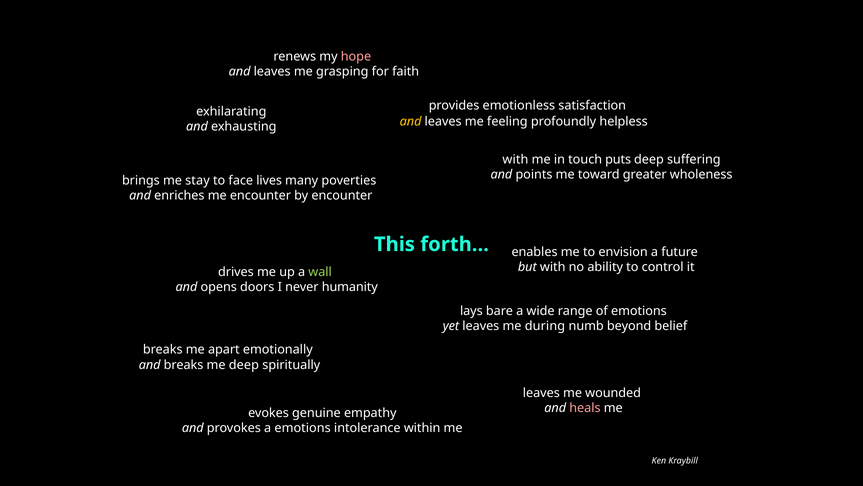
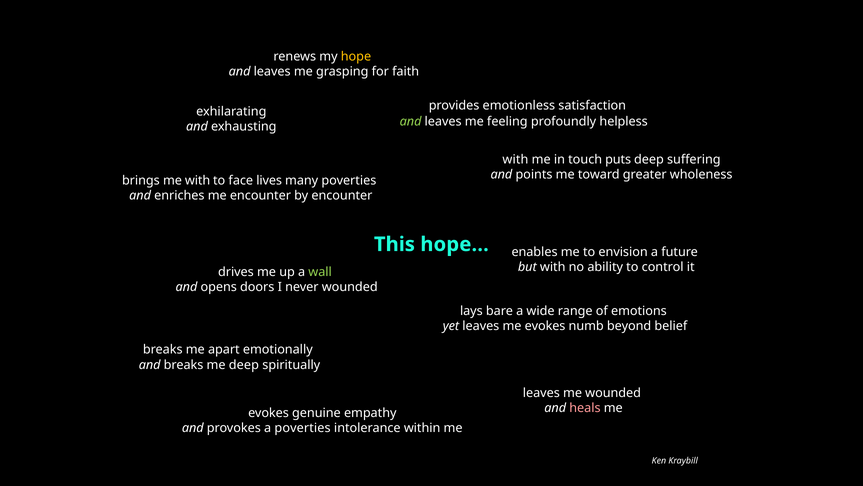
hope at (356, 56) colour: pink -> yellow
and at (411, 121) colour: yellow -> light green
brings me stay: stay -> with
This forth: forth -> hope
never humanity: humanity -> wounded
me during: during -> evokes
a emotions: emotions -> poverties
